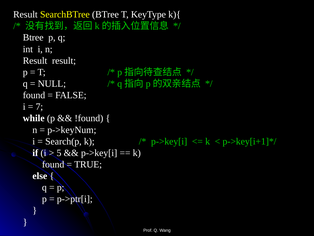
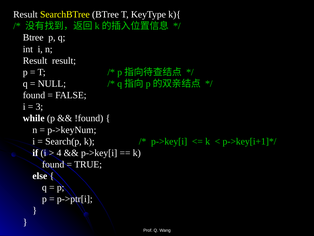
7: 7 -> 3
5: 5 -> 4
